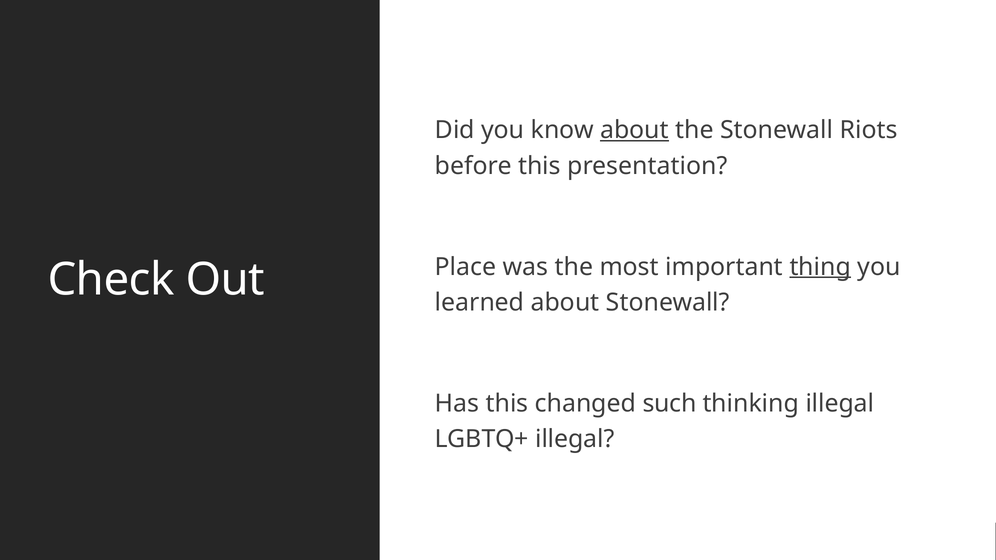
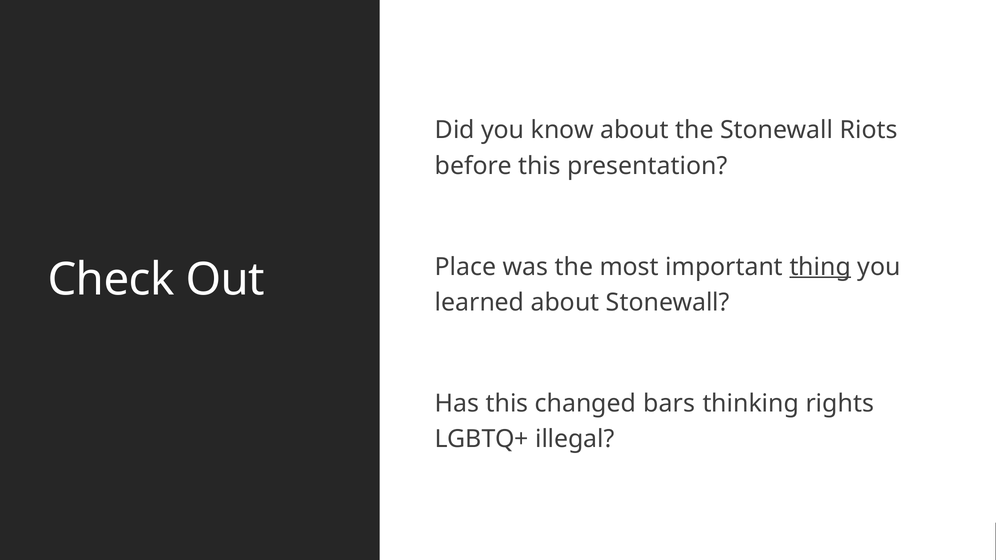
about at (634, 130) underline: present -> none
such: such -> bars
thinking illegal: illegal -> rights
